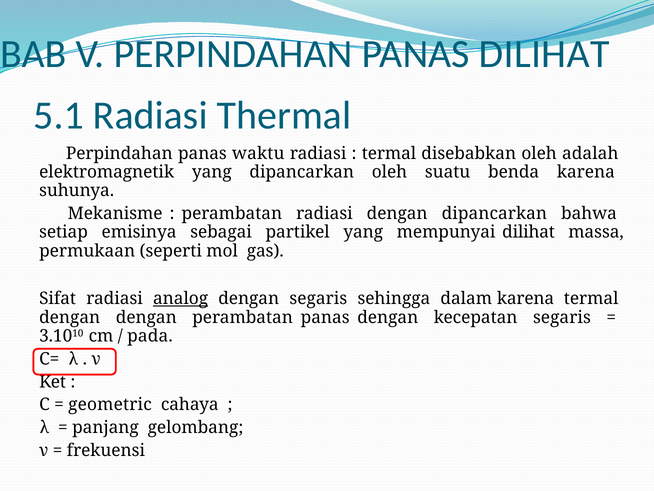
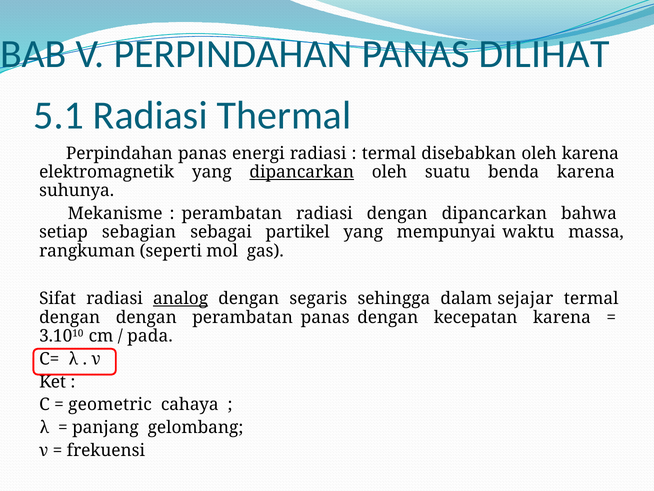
waktu: waktu -> energi
oleh adalah: adalah -> karena
dipancarkan at (302, 172) underline: none -> present
emisinya: emisinya -> sebagian
mempunyai dilihat: dilihat -> waktu
permukaan: permukaan -> rangkuman
dalam karena: karena -> sejajar
kecepatan segaris: segaris -> karena
